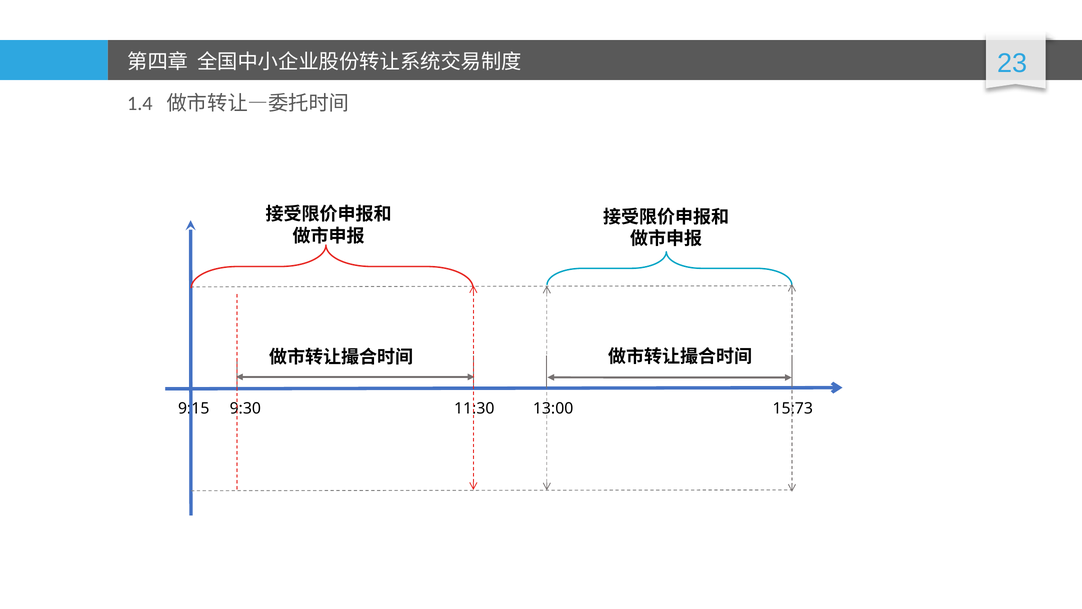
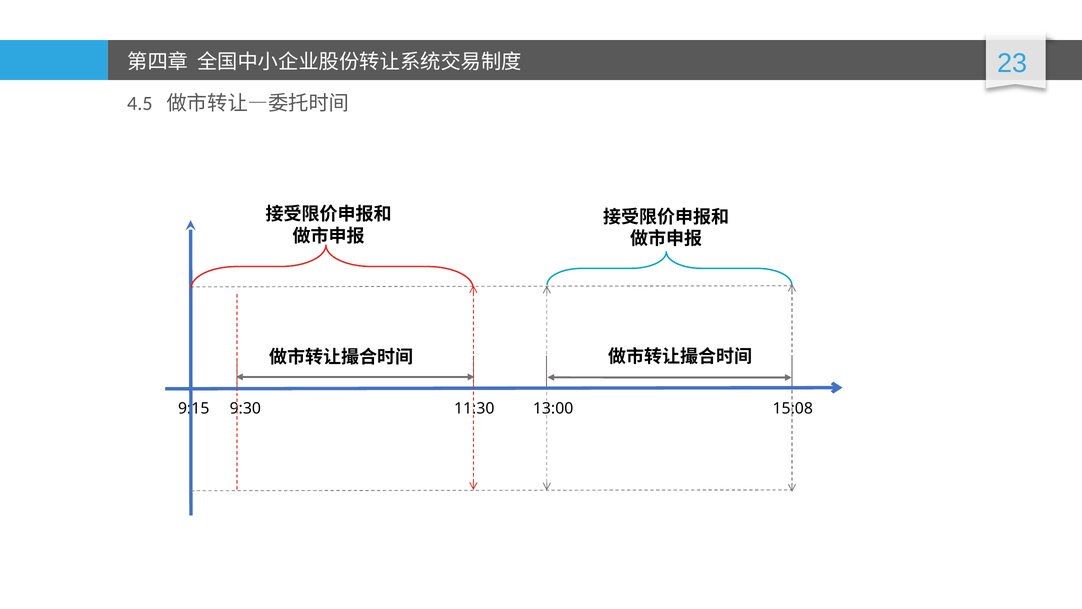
1.4: 1.4 -> 4.5
15:73: 15:73 -> 15:08
